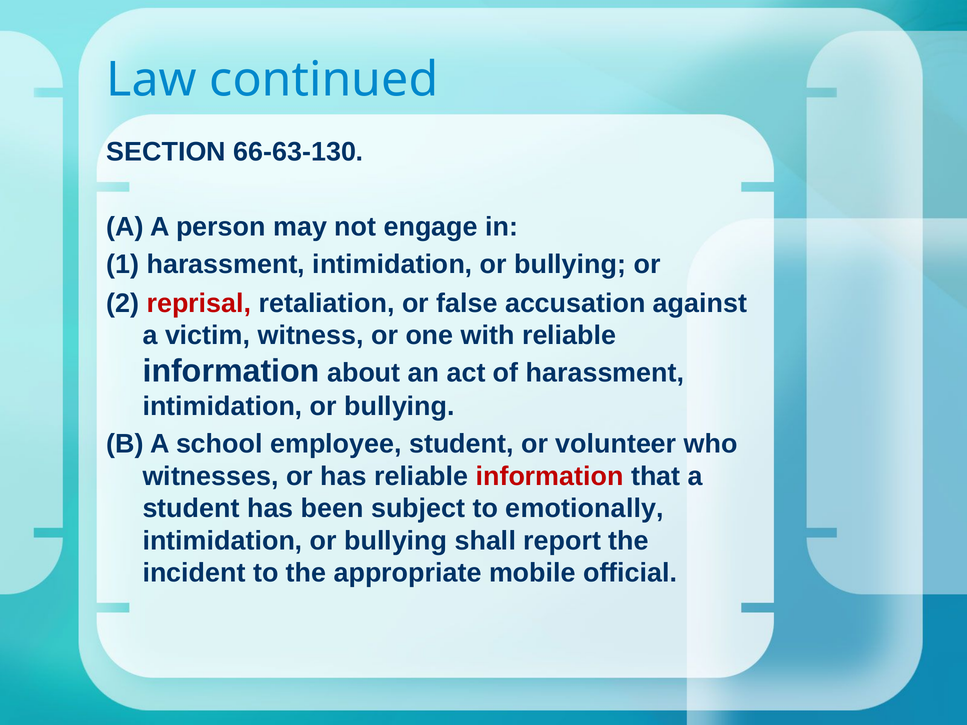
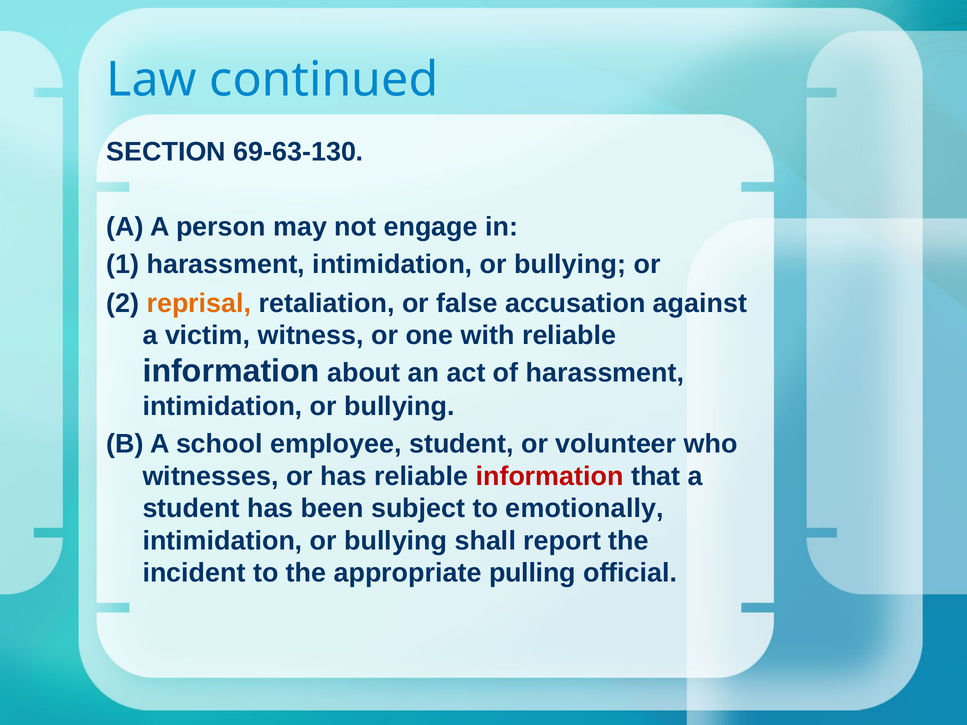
66-63-130: 66-63-130 -> 69-63-130
reprisal colour: red -> orange
mobile: mobile -> pulling
